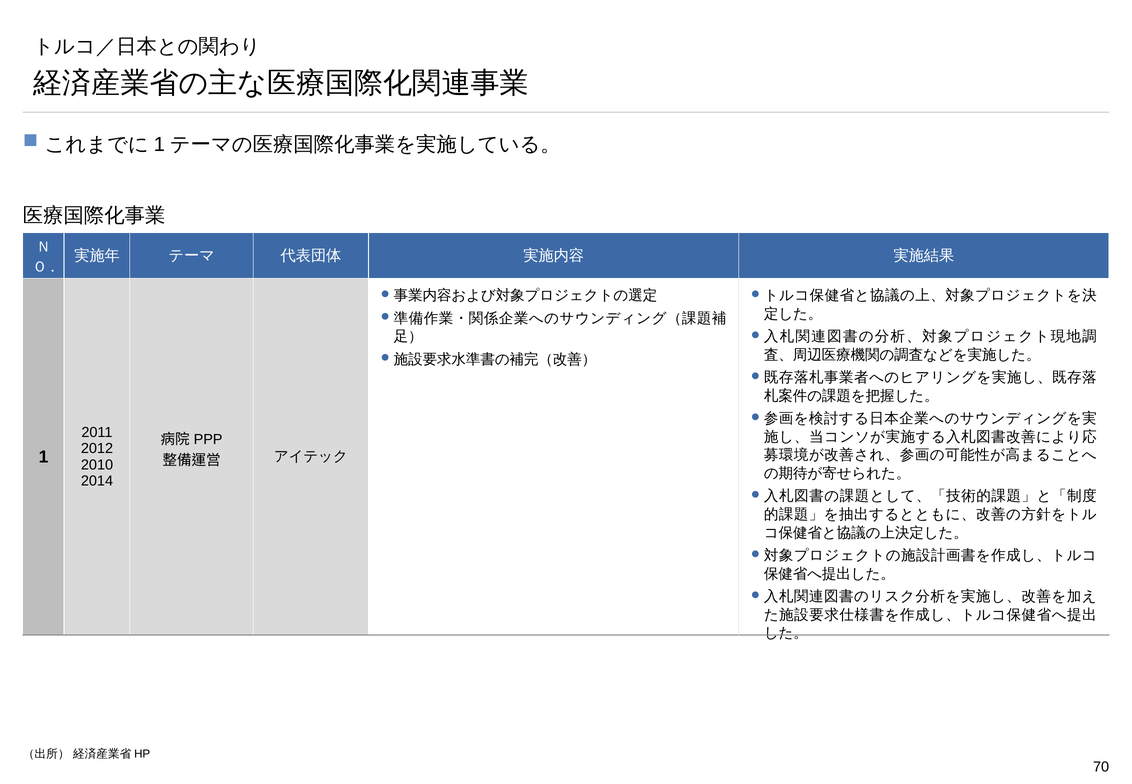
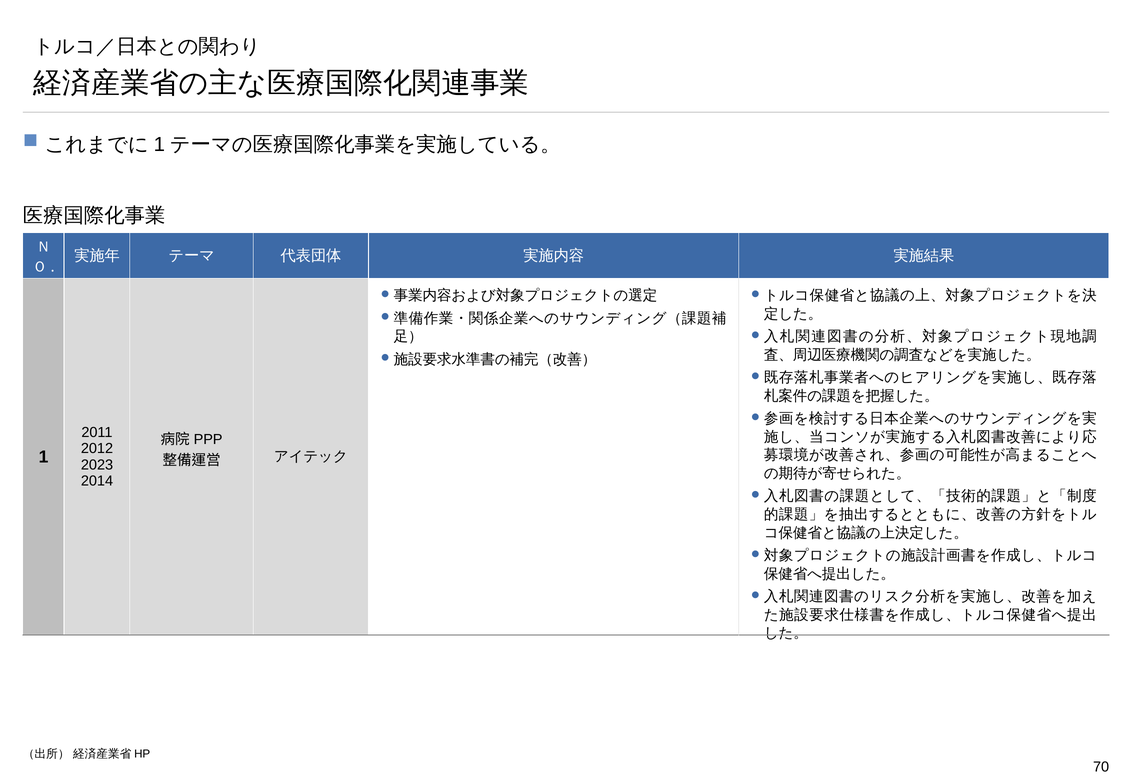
2010: 2010 -> 2023
